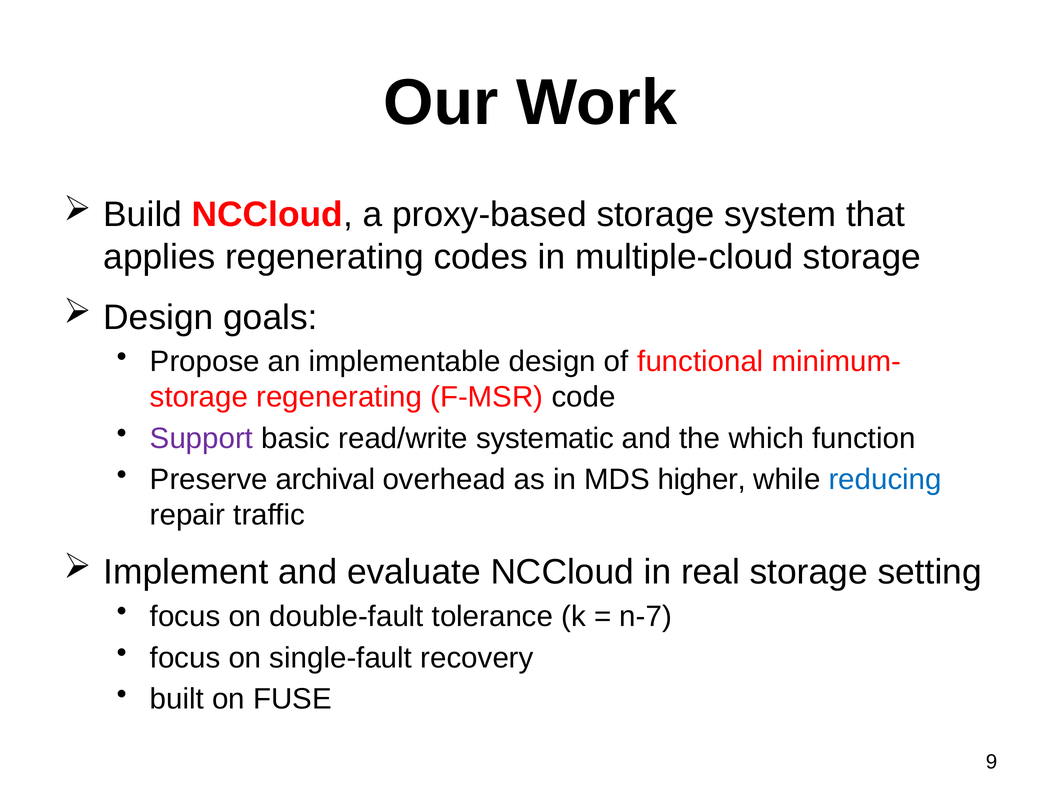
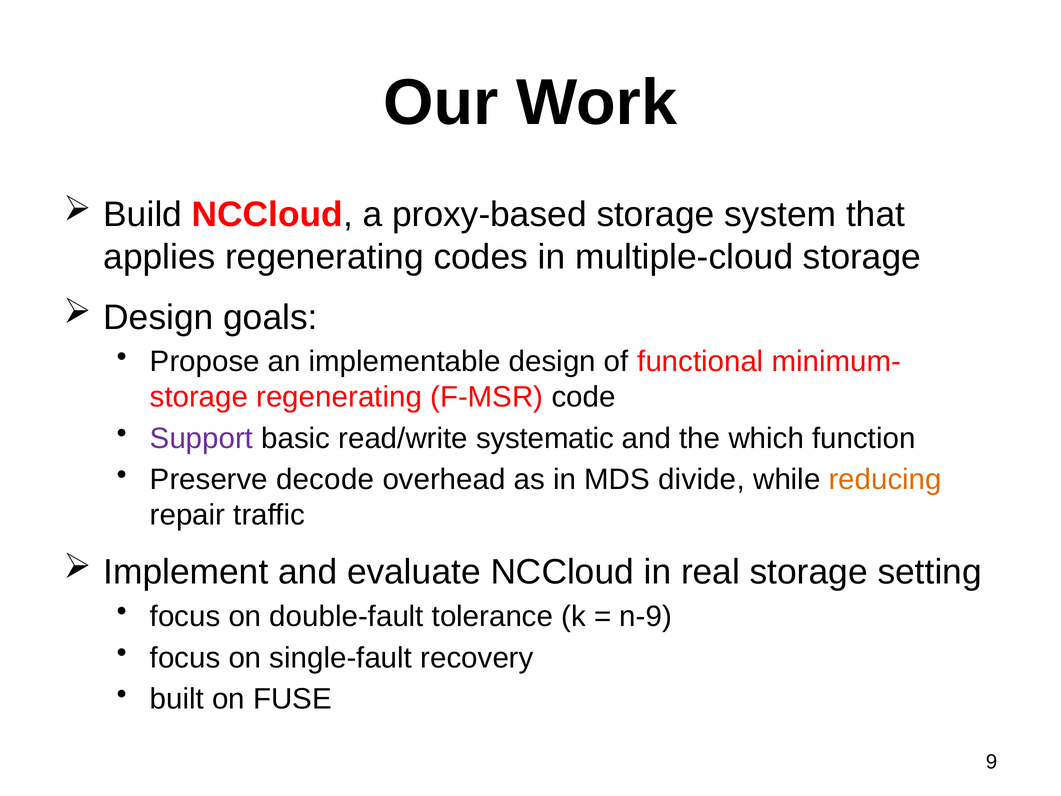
archival: archival -> decode
higher: higher -> divide
reducing colour: blue -> orange
n-7: n-7 -> n-9
